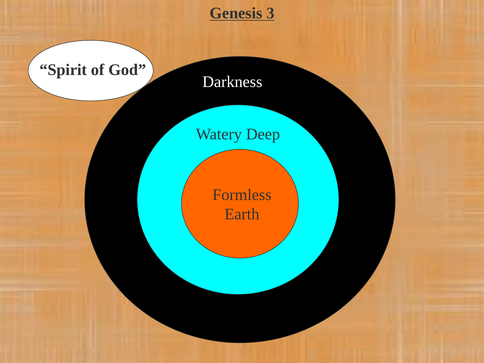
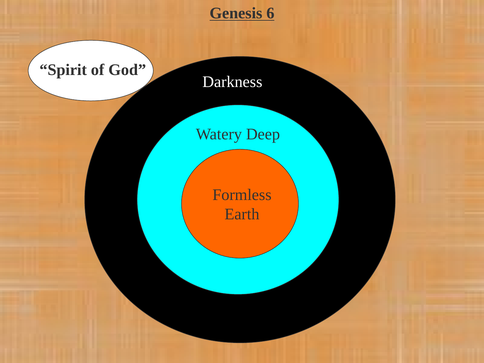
3: 3 -> 6
